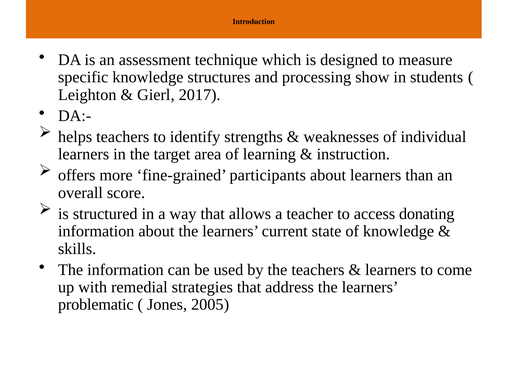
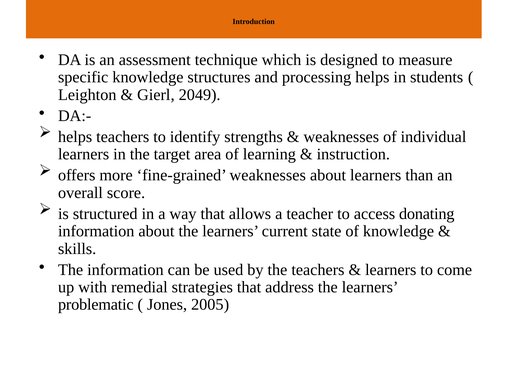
processing show: show -> helps
2017: 2017 -> 2049
fine-grained participants: participants -> weaknesses
